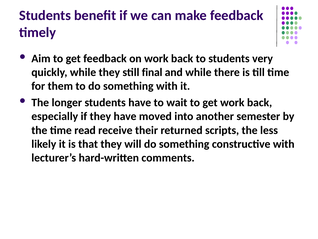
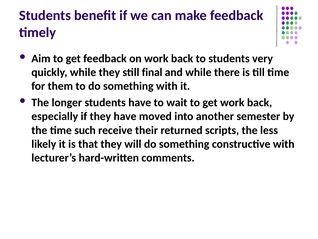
read: read -> such
